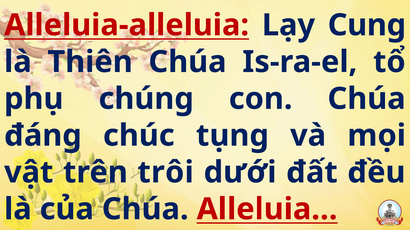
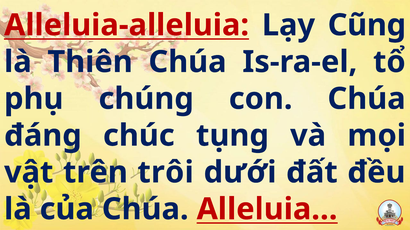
Cung: Cung -> Cũng
